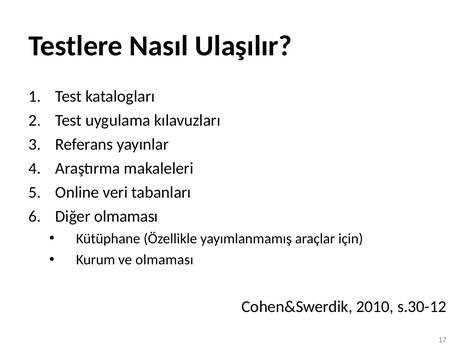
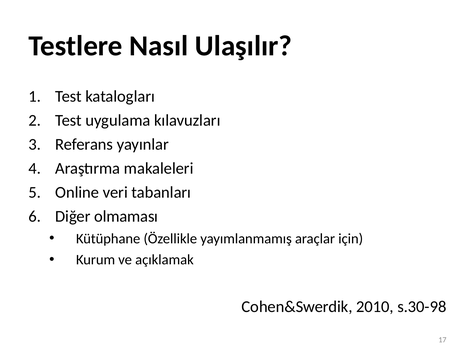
ve olmaması: olmaması -> açıklamak
s.30-12: s.30-12 -> s.30-98
